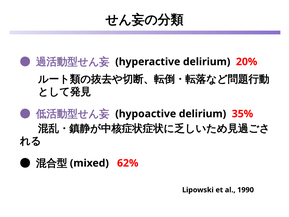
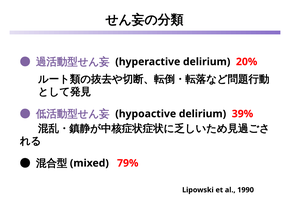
35%: 35% -> 39%
62%: 62% -> 79%
